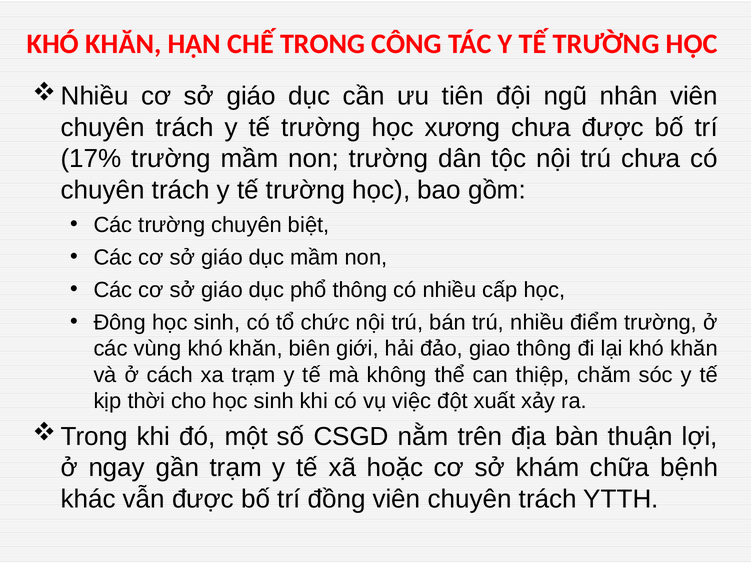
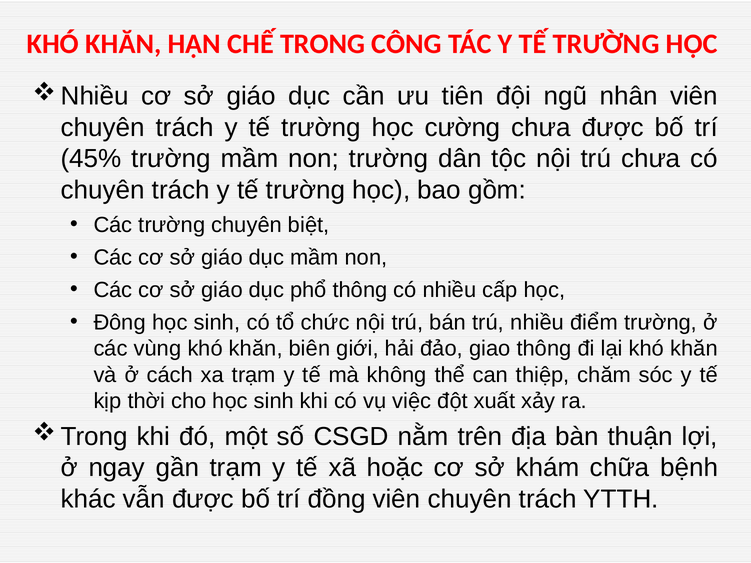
xương: xương -> cường
17%: 17% -> 45%
